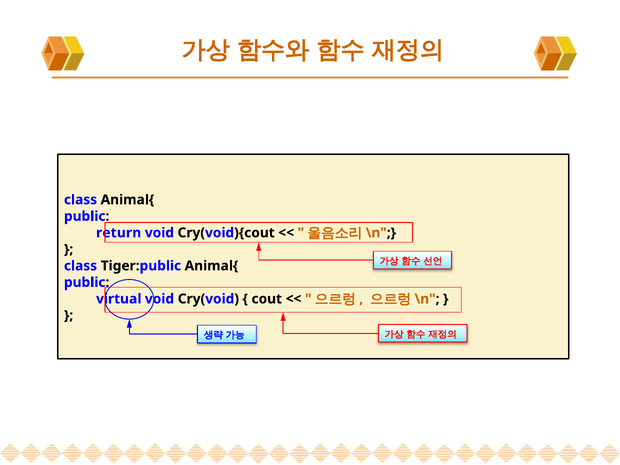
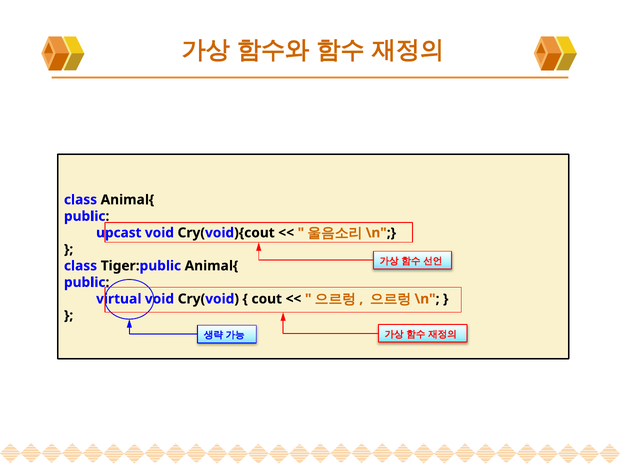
return: return -> upcast
